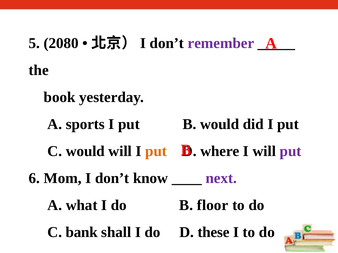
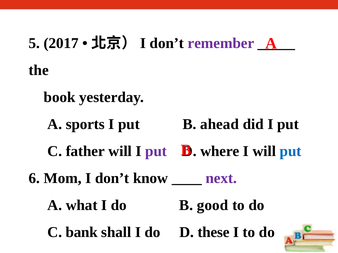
2080: 2080 -> 2017
B would: would -> ahead
C would: would -> father
put at (156, 151) colour: orange -> purple
put at (291, 151) colour: purple -> blue
floor: floor -> good
